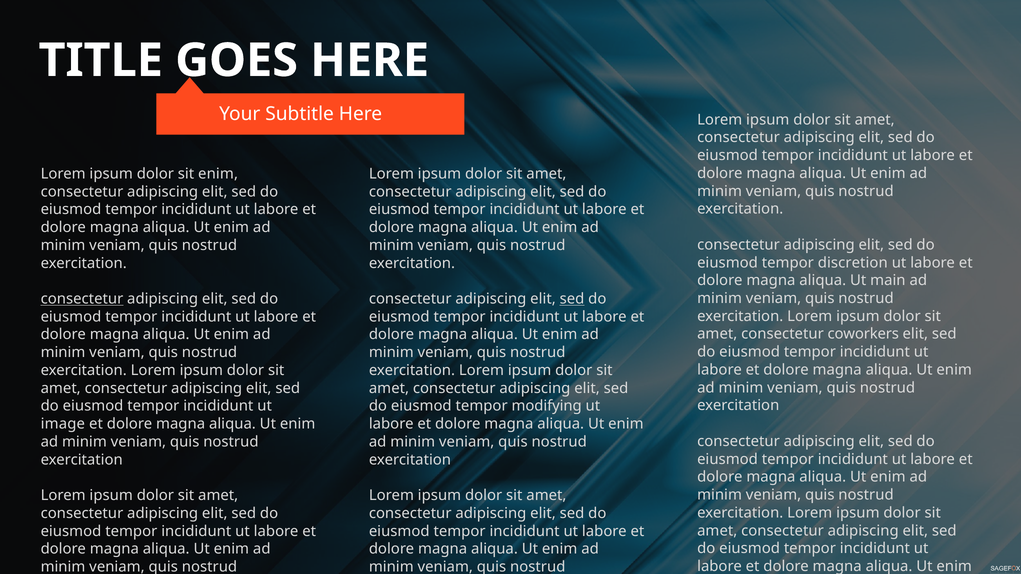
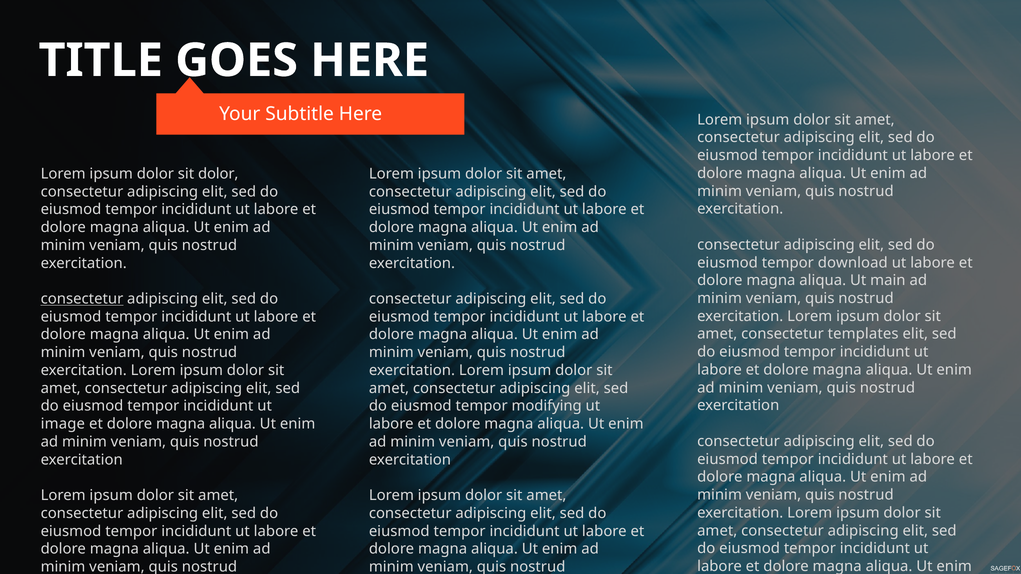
sit enim: enim -> dolor
discretion: discretion -> download
sed at (572, 299) underline: present -> none
coworkers: coworkers -> templates
